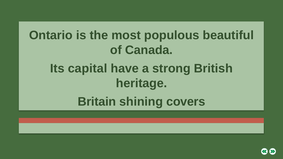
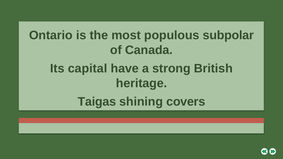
beautiful: beautiful -> subpolar
Britain: Britain -> Taigas
